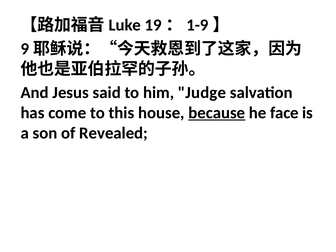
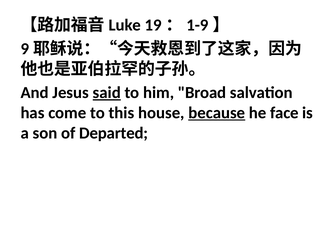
said underline: none -> present
Judge: Judge -> Broad
Revealed: Revealed -> Departed
